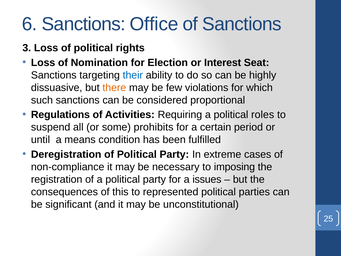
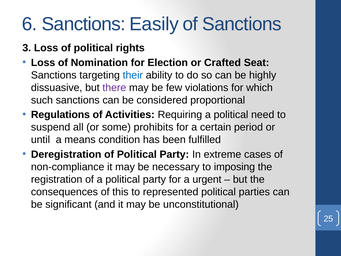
Office: Office -> Easily
Interest: Interest -> Crafted
there colour: orange -> purple
roles: roles -> need
issues: issues -> urgent
